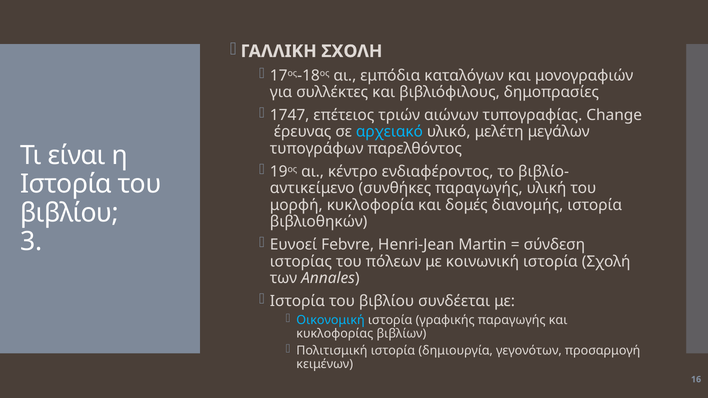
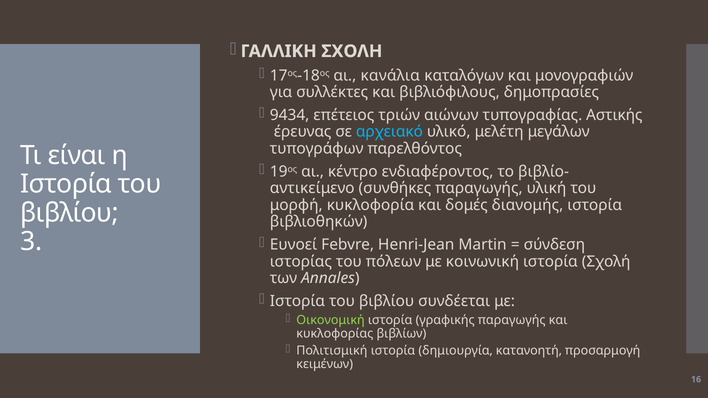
εμπόδια: εμπόδια -> κανάλια
1747: 1747 -> 9434
Change: Change -> Αστικής
Οικονομική colour: light blue -> light green
γεγονότων: γεγονότων -> κατανοητή
